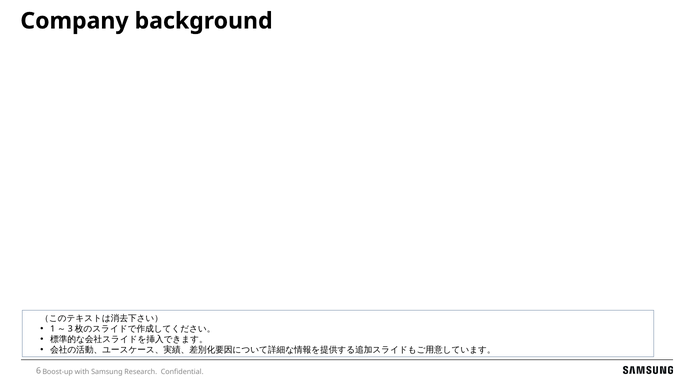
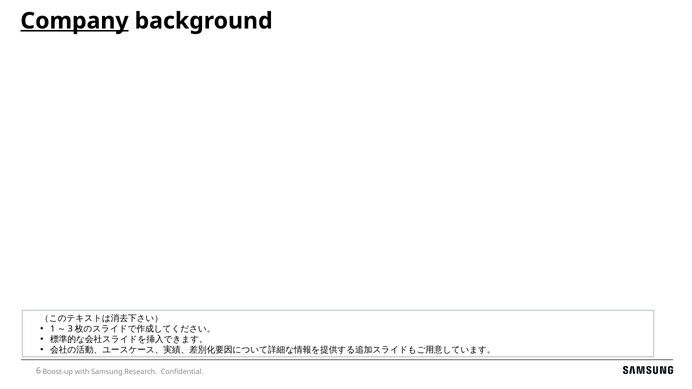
Company underline: none -> present
